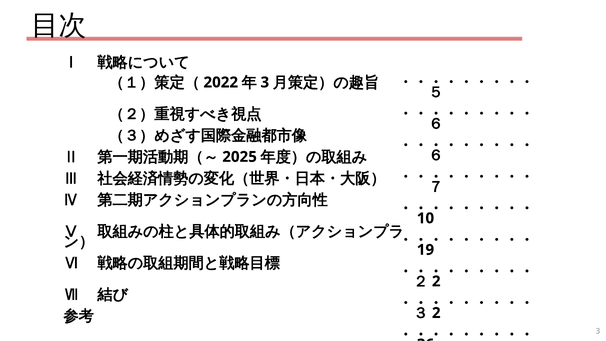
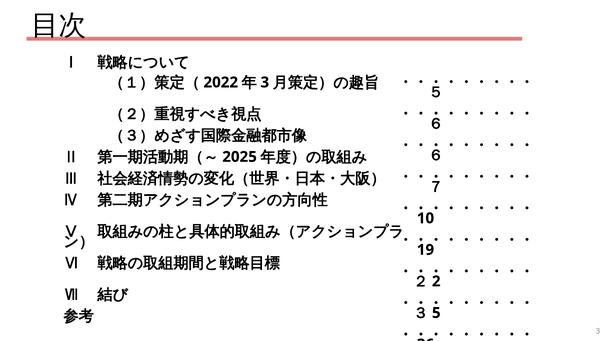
2 at (436, 313): 2 -> 5
